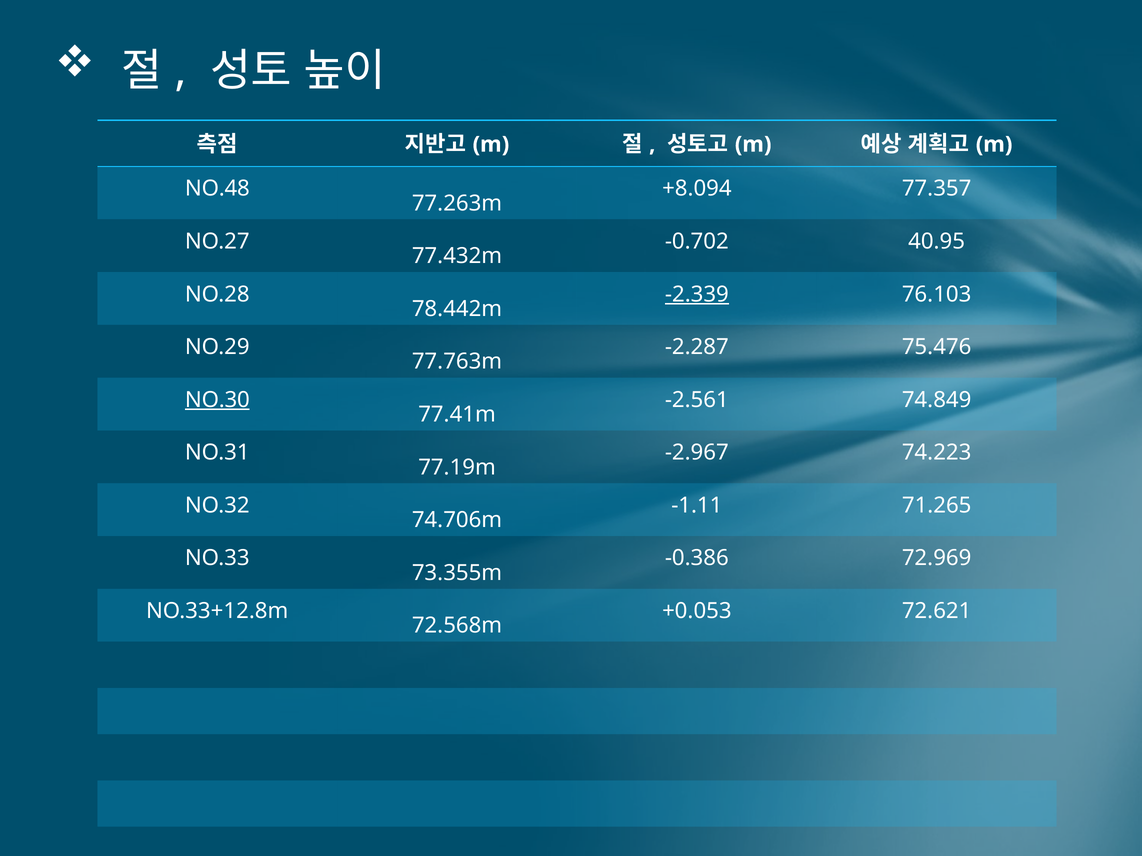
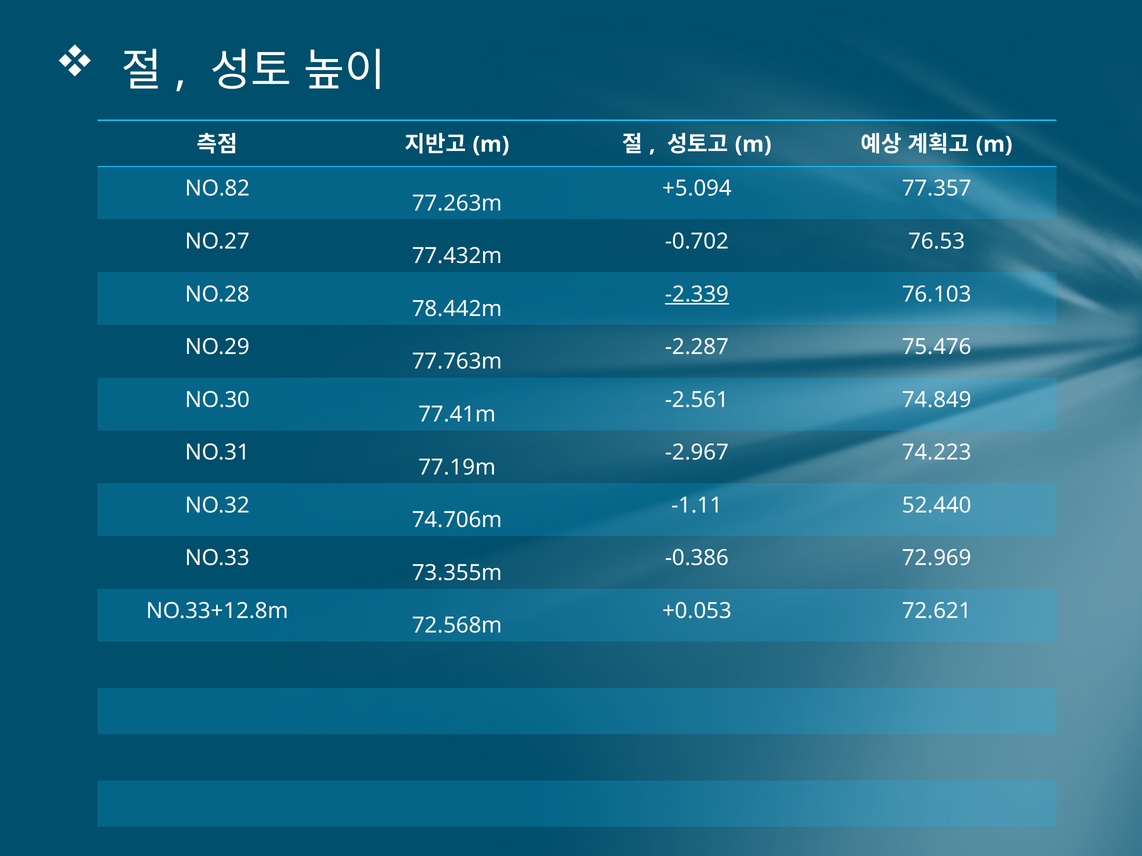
NO.48: NO.48 -> NO.82
+8.094: +8.094 -> +5.094
40.95: 40.95 -> 76.53
NO.30 underline: present -> none
71.265: 71.265 -> 52.440
